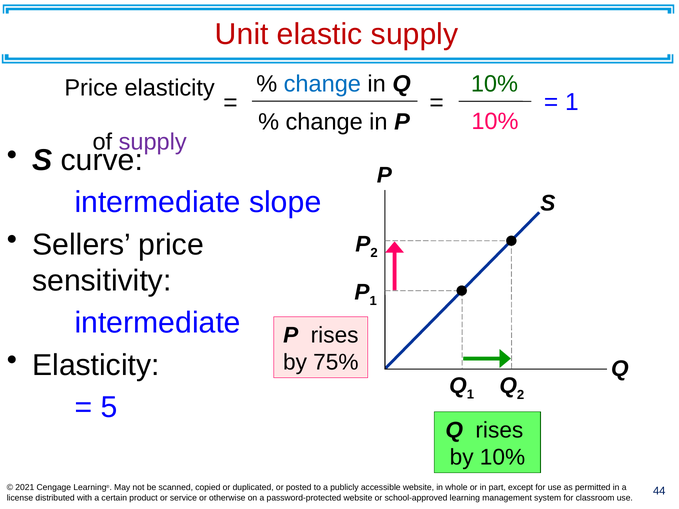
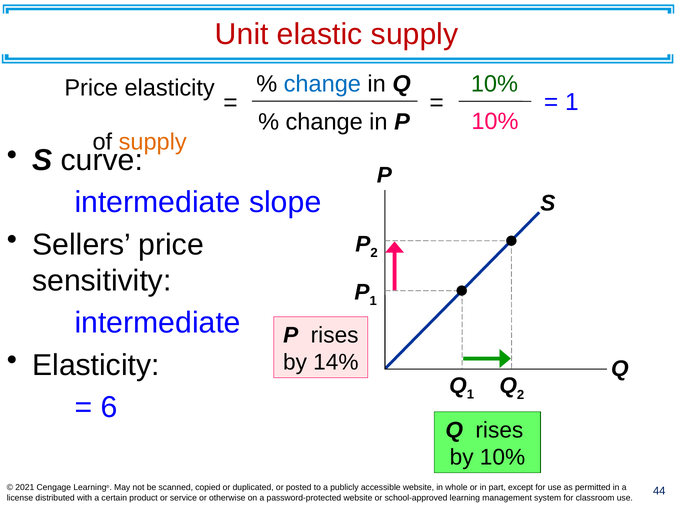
supply at (153, 142) colour: purple -> orange
75%: 75% -> 14%
5: 5 -> 6
